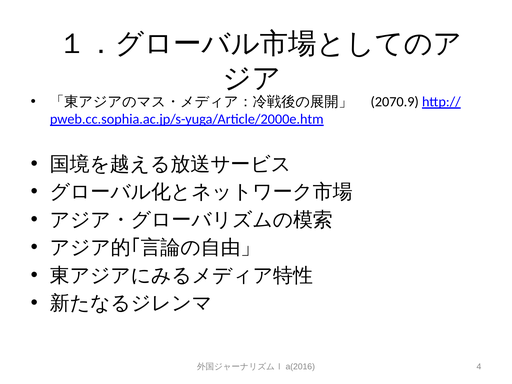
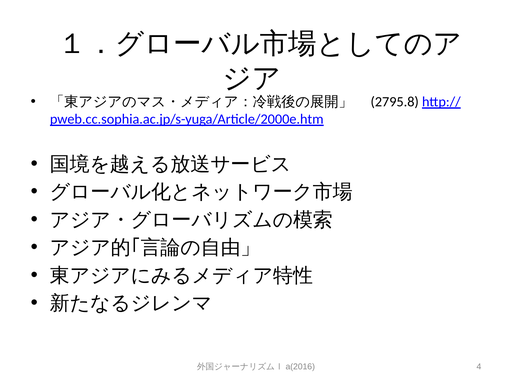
2070.9: 2070.9 -> 2795.8
